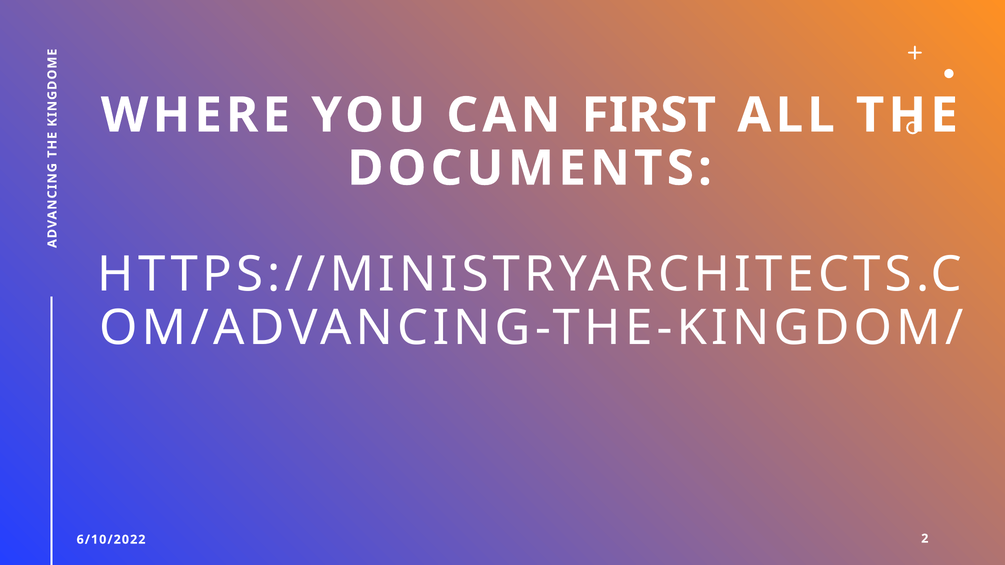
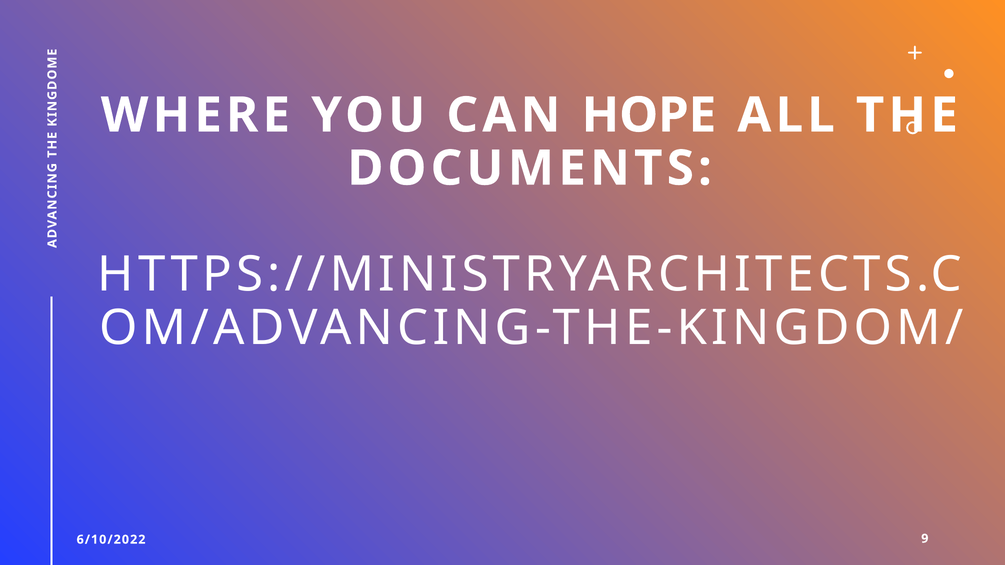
FIRST: FIRST -> HOPE
2: 2 -> 9
